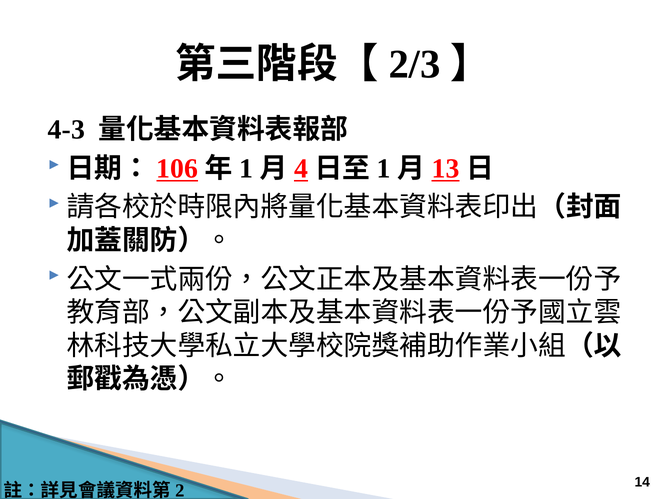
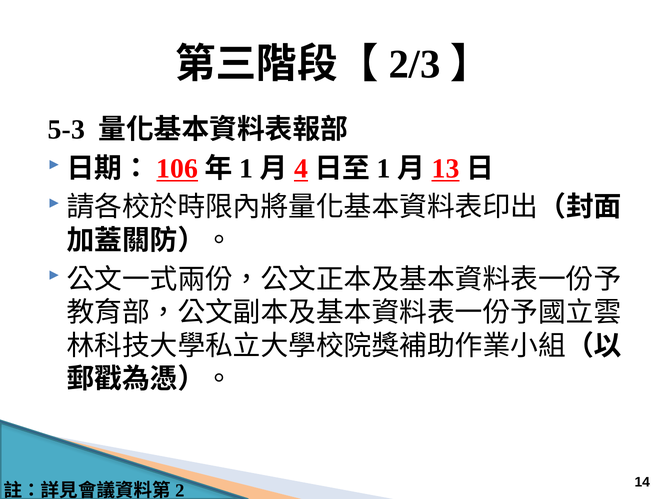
4-3: 4-3 -> 5-3
